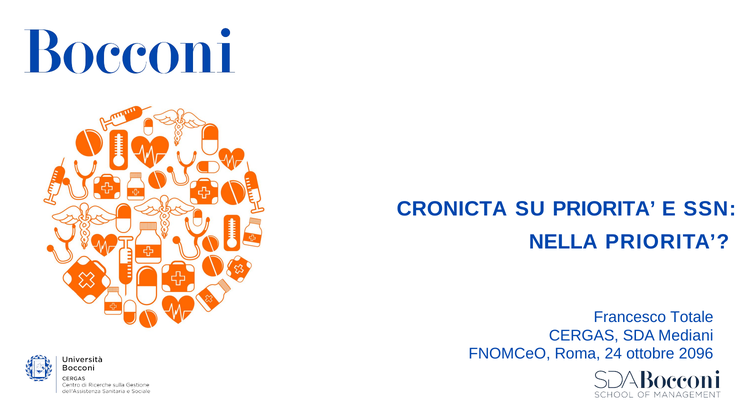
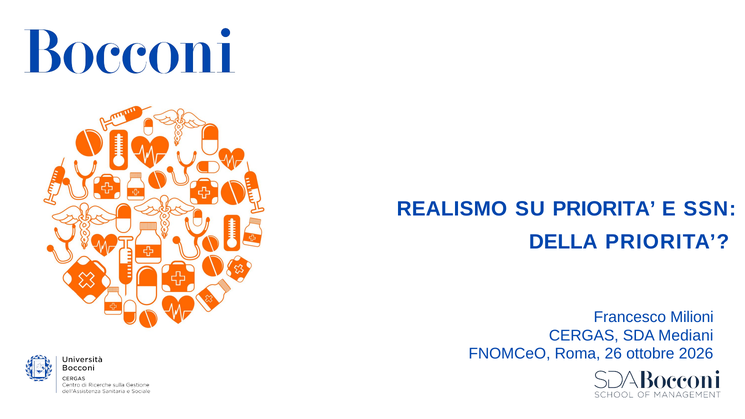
CRONICTA: CRONICTA -> REALISMO
NELLA: NELLA -> DELLA
Totale: Totale -> Milioni
24: 24 -> 26
2096: 2096 -> 2026
